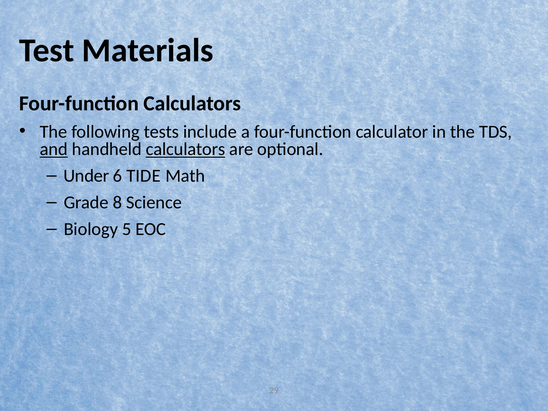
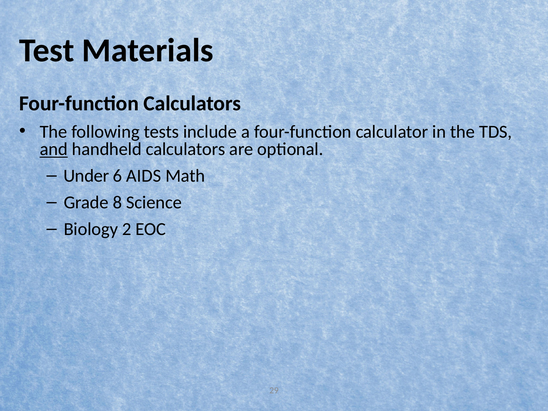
calculators at (185, 149) underline: present -> none
TIDE: TIDE -> AIDS
5: 5 -> 2
